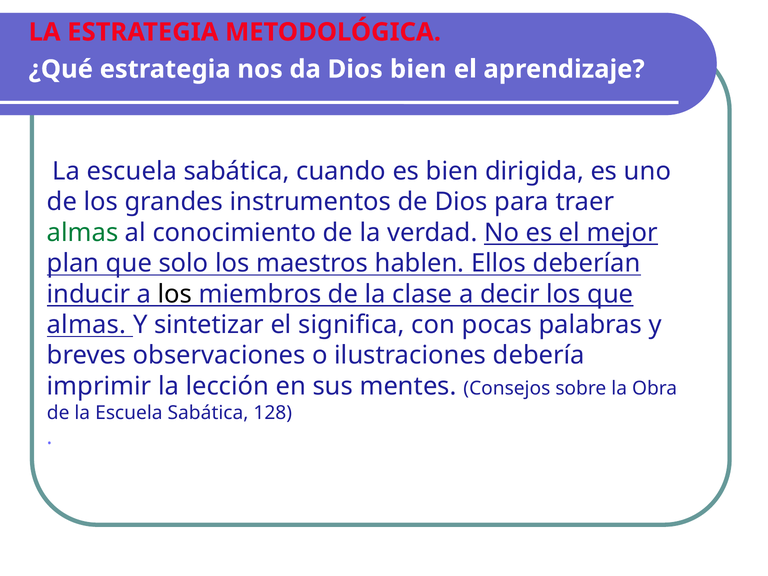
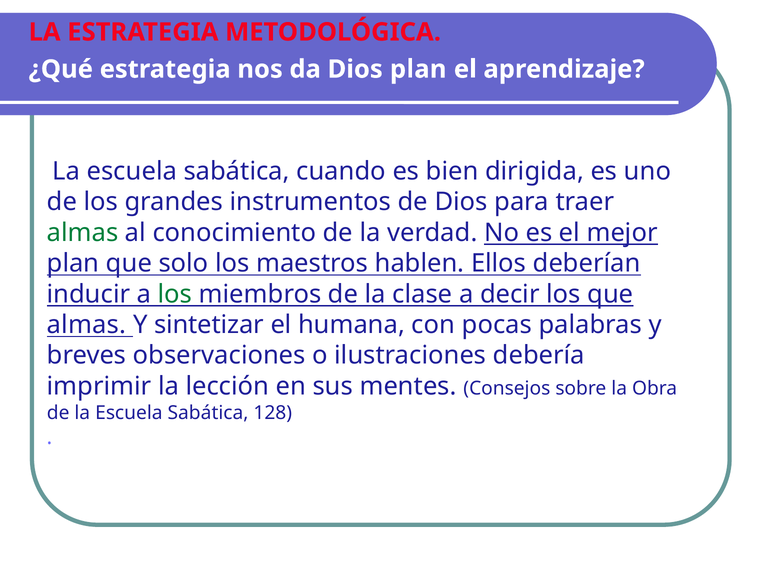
Dios bien: bien -> plan
los at (175, 294) colour: black -> green
significa: significa -> humana
